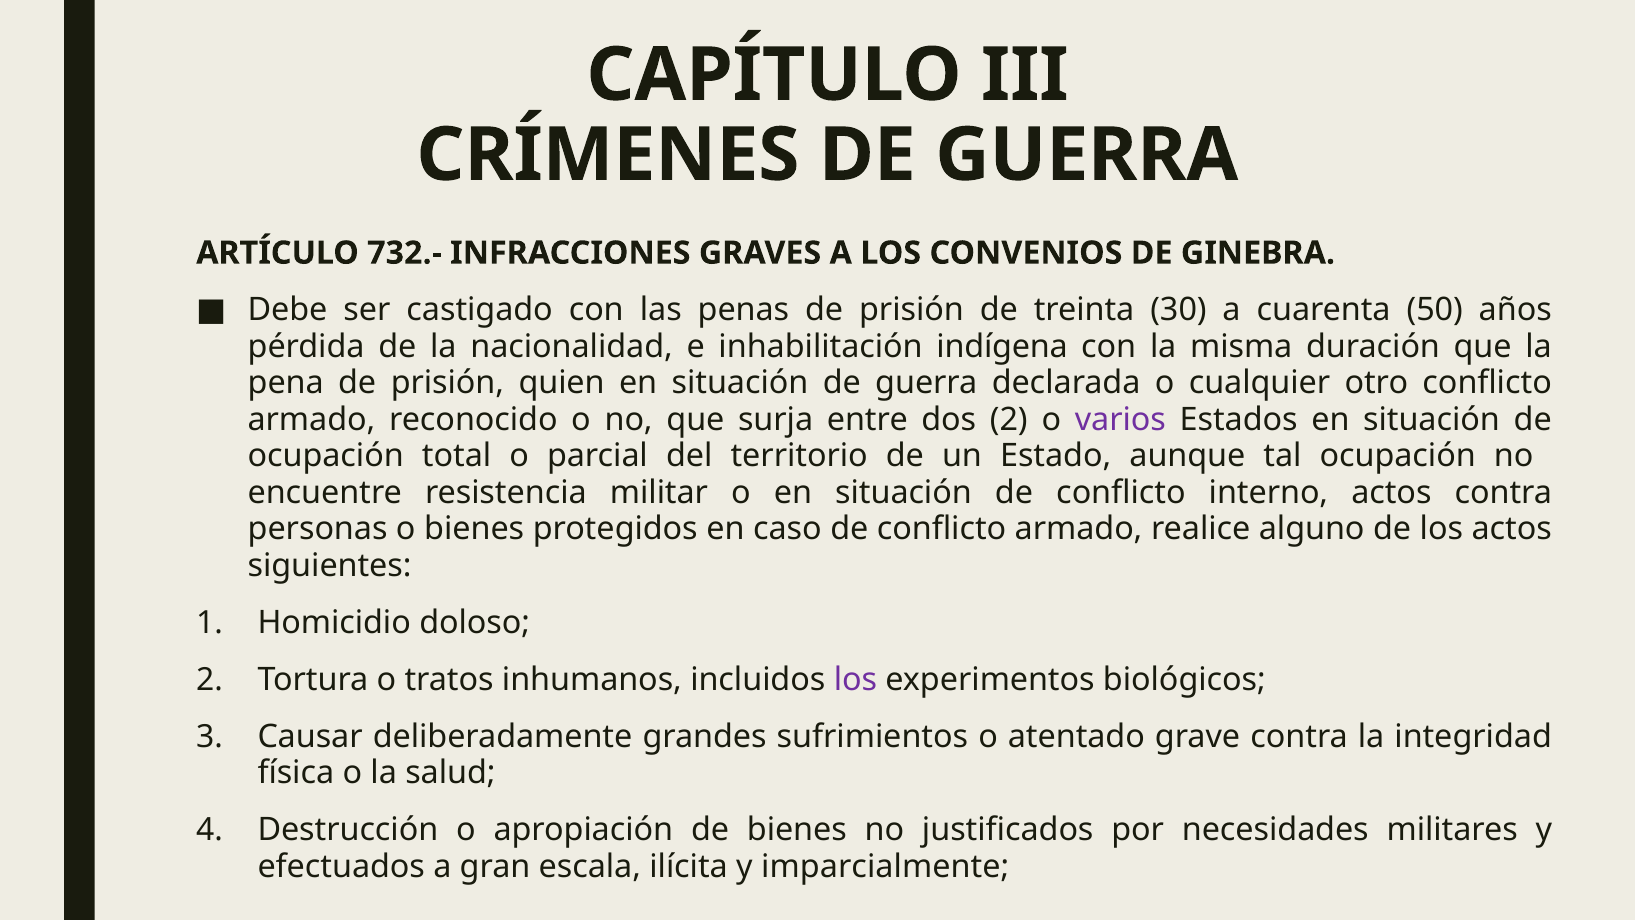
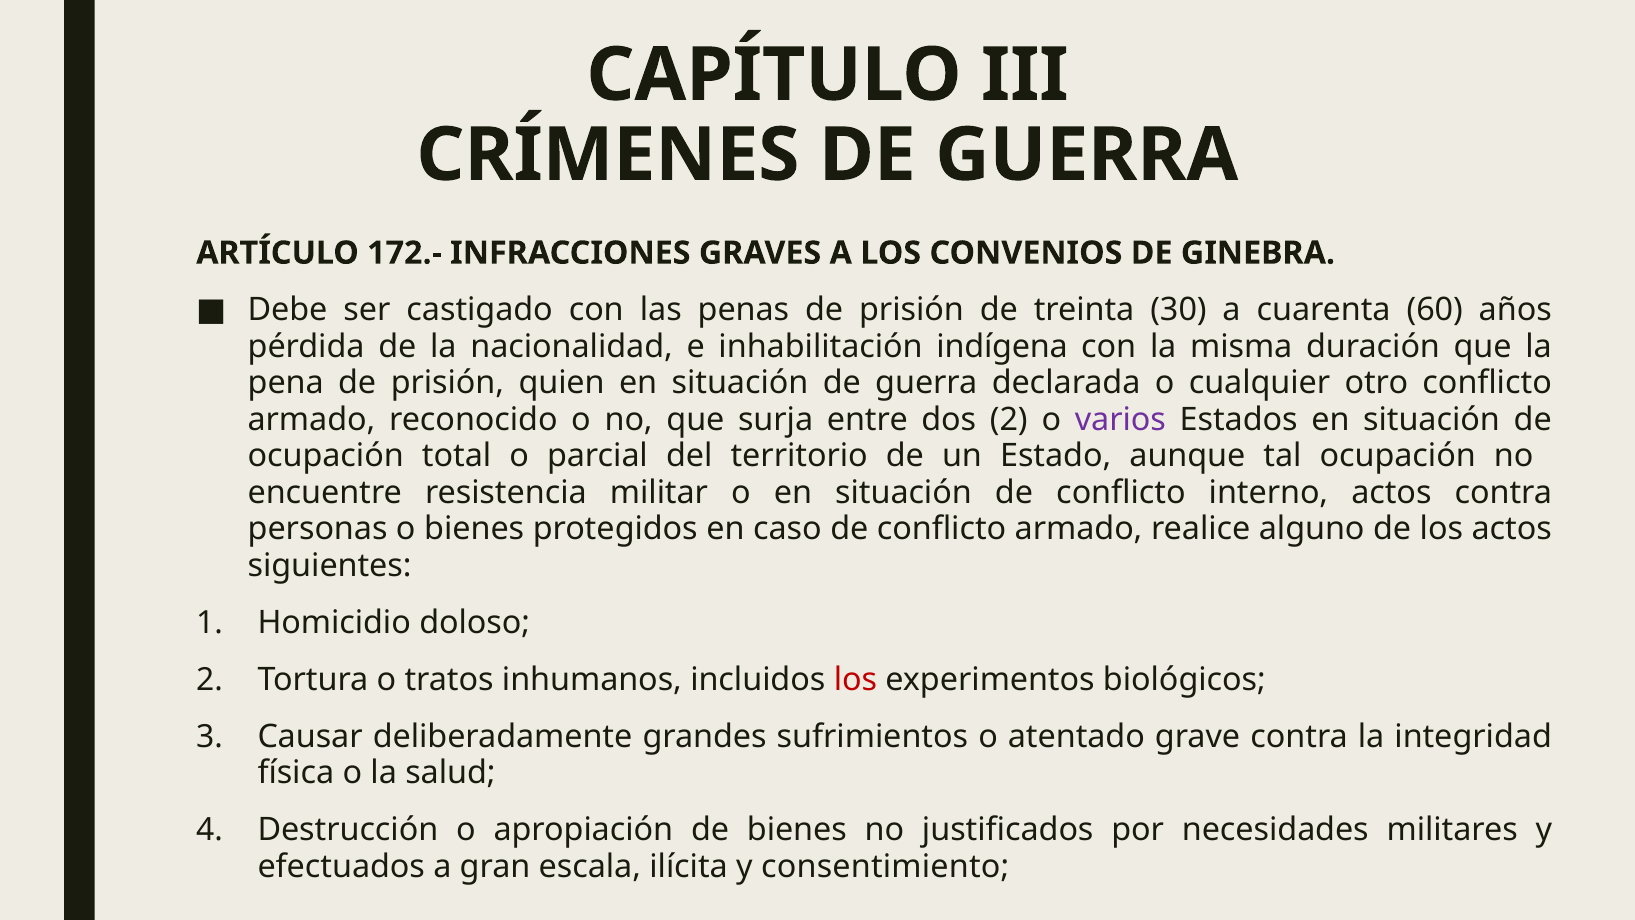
732.-: 732.- -> 172.-
50: 50 -> 60
los at (855, 679) colour: purple -> red
imparcialmente: imparcialmente -> consentimiento
